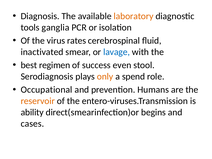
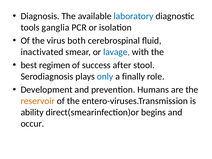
laboratory colour: orange -> blue
rates: rates -> both
even: even -> after
only colour: orange -> blue
spend: spend -> finally
Occupational: Occupational -> Development
cases: cases -> occur
